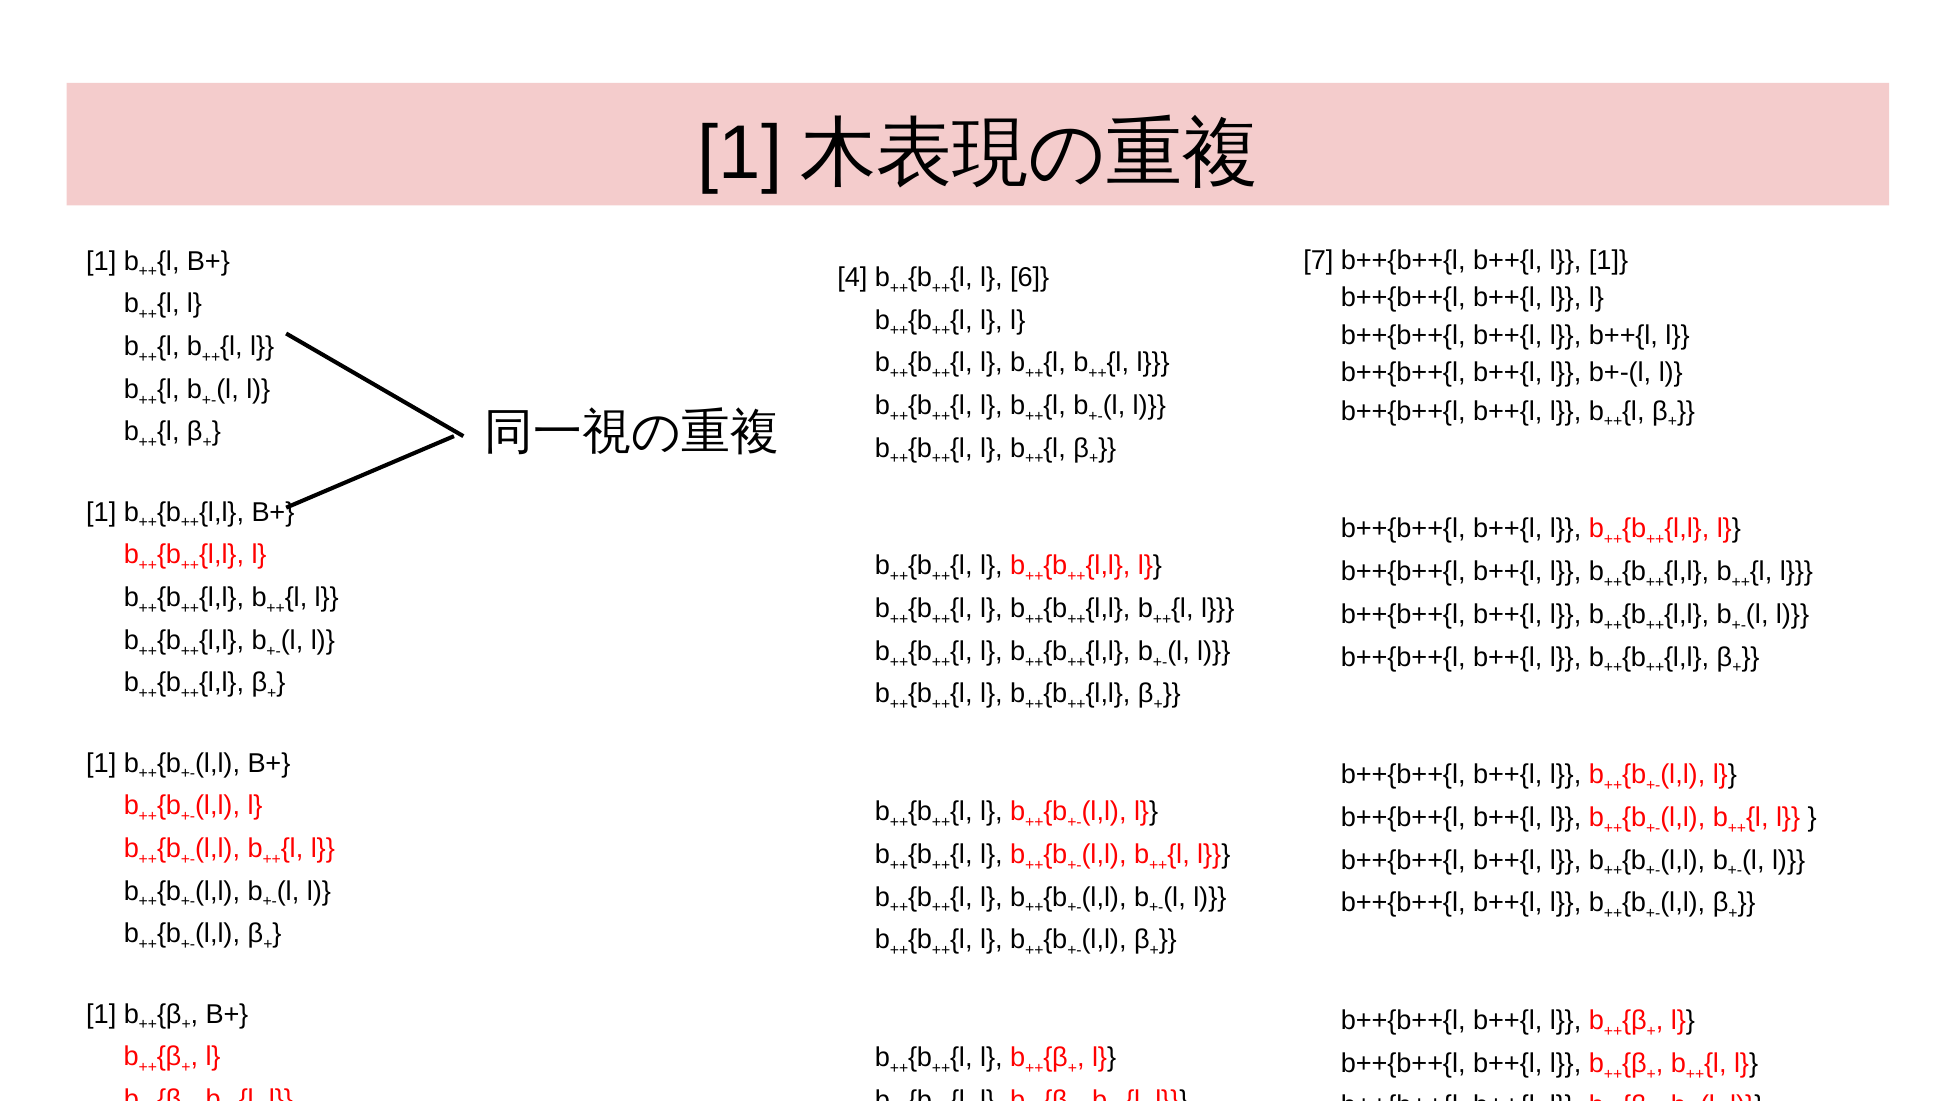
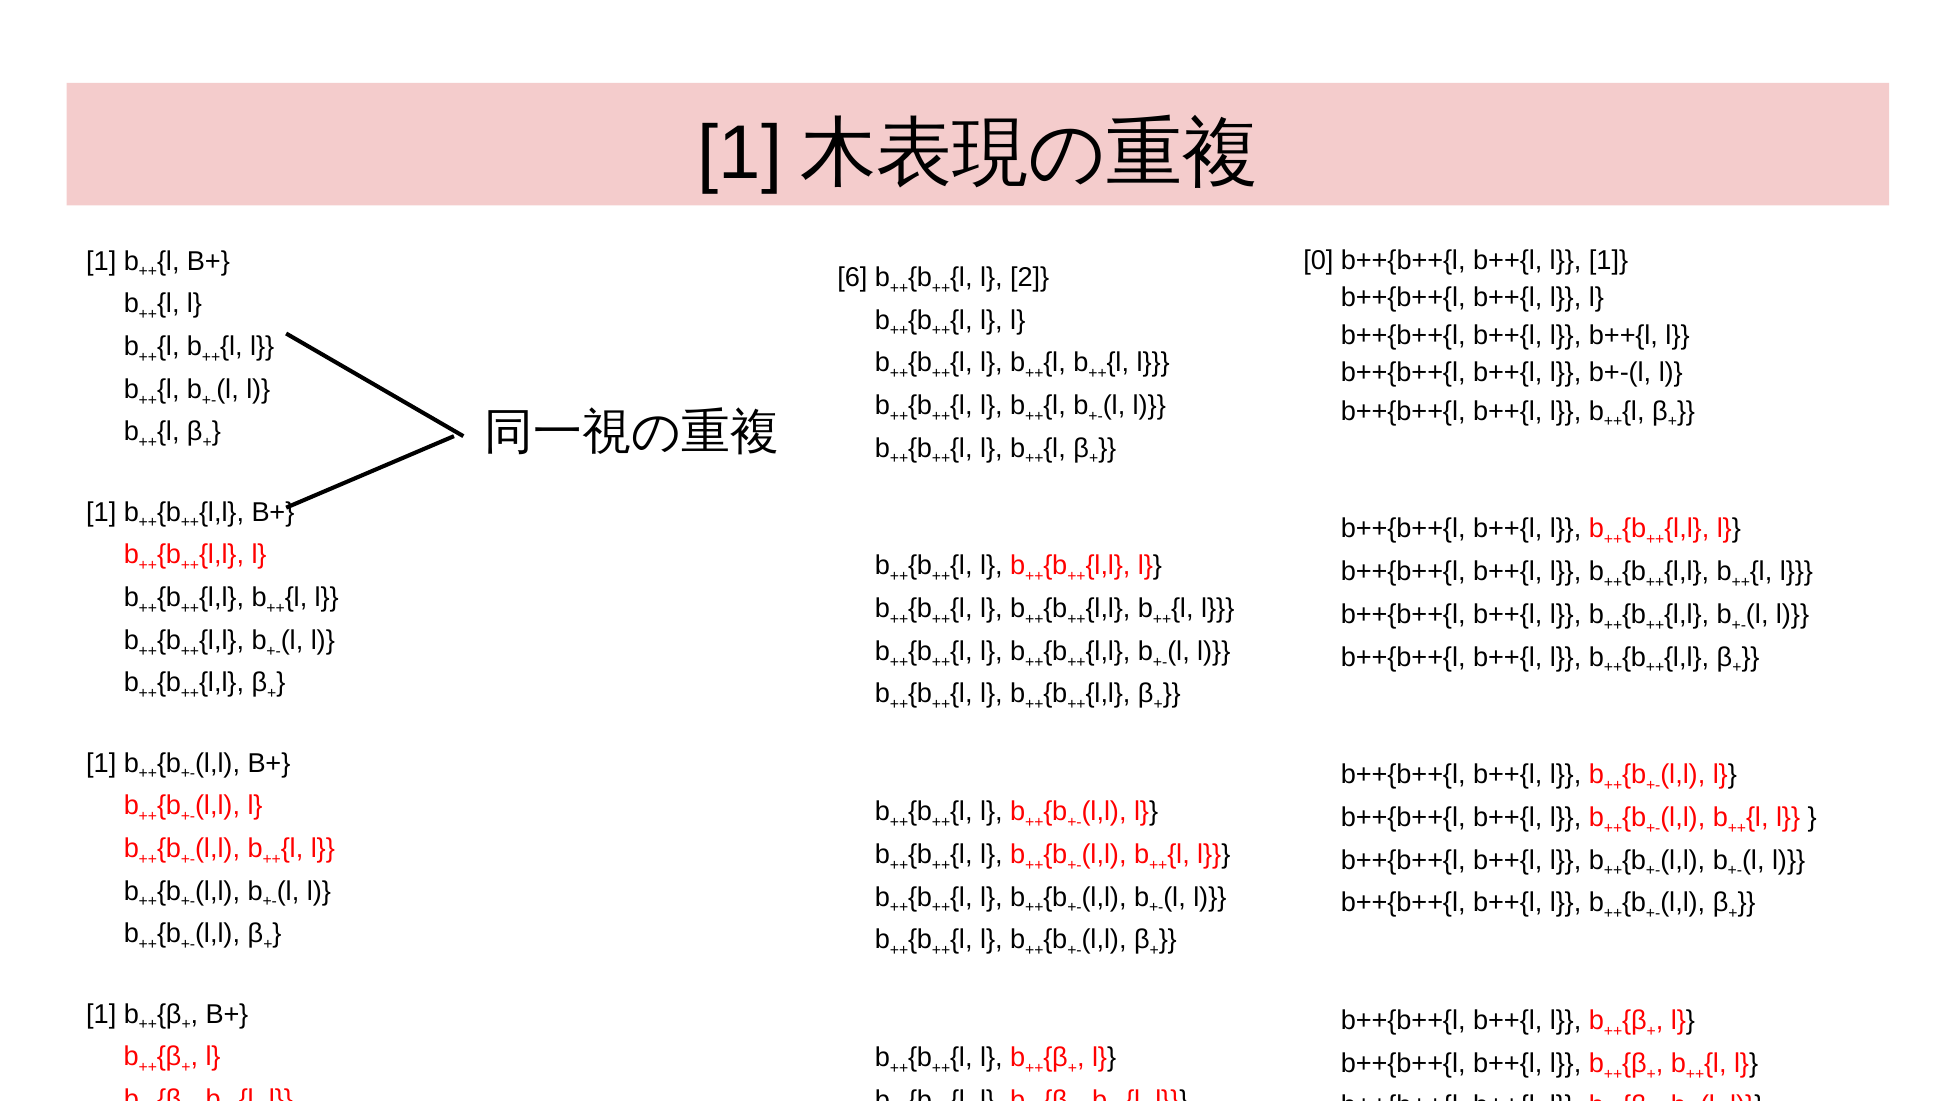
7: 7 -> 0
4: 4 -> 6
6: 6 -> 2
